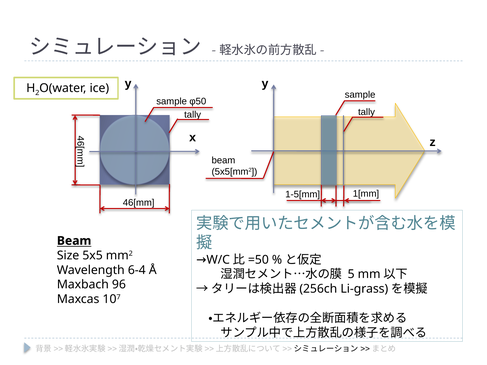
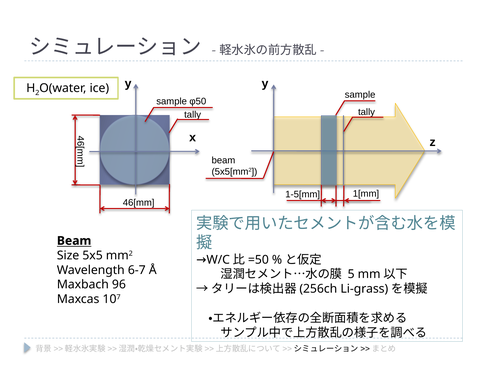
6-4: 6-4 -> 6-7
